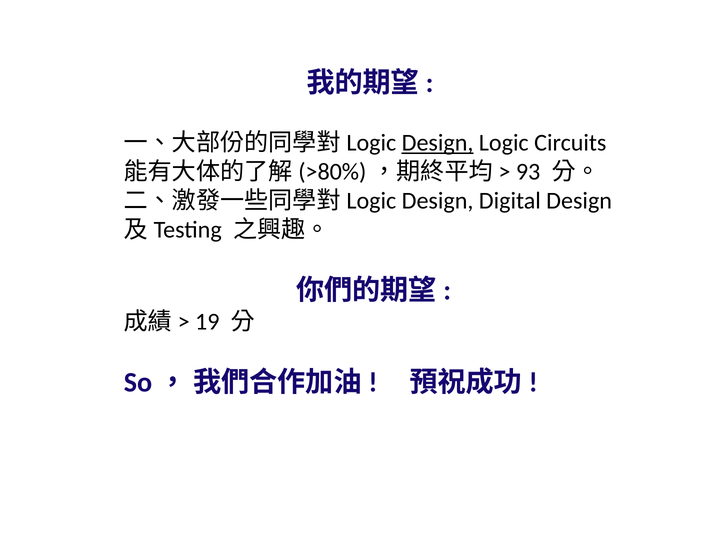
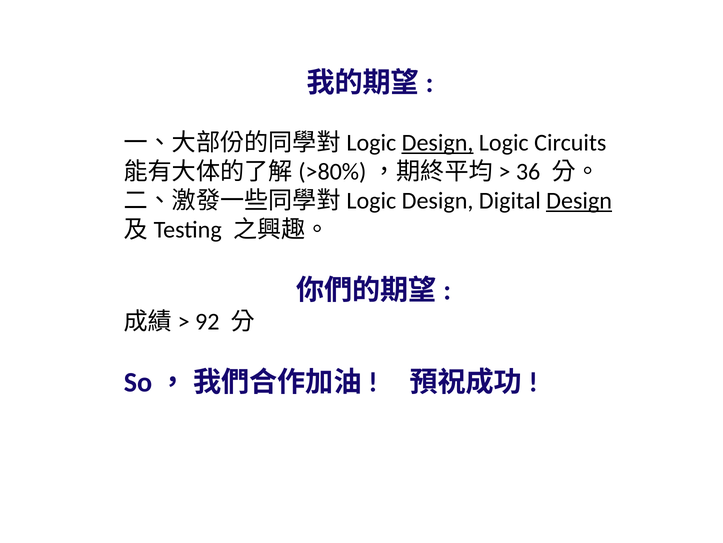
93: 93 -> 36
Design at (579, 201) underline: none -> present
19: 19 -> 92
